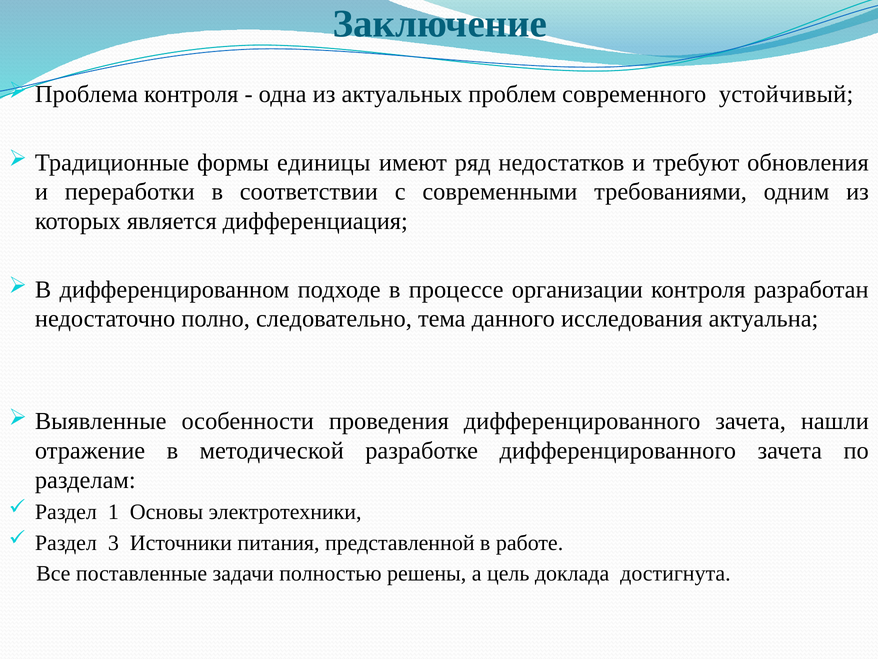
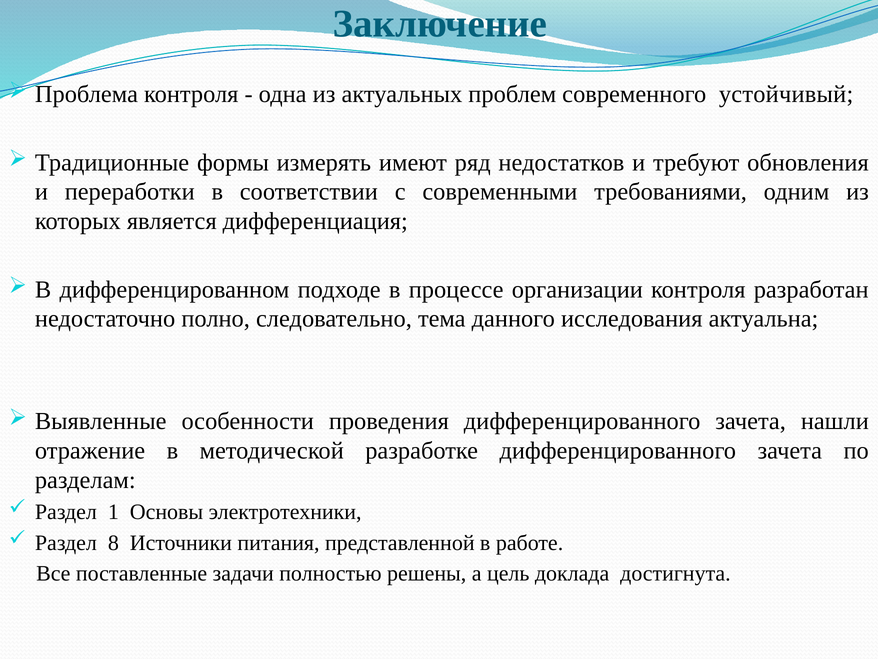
единицы: единицы -> измерять
3: 3 -> 8
